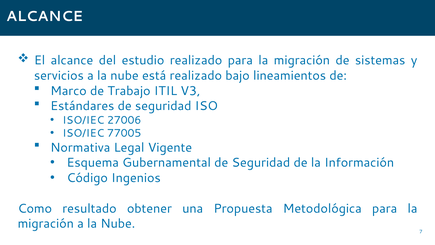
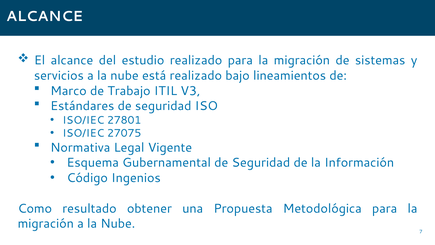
27006: 27006 -> 27801
77005: 77005 -> 27075
